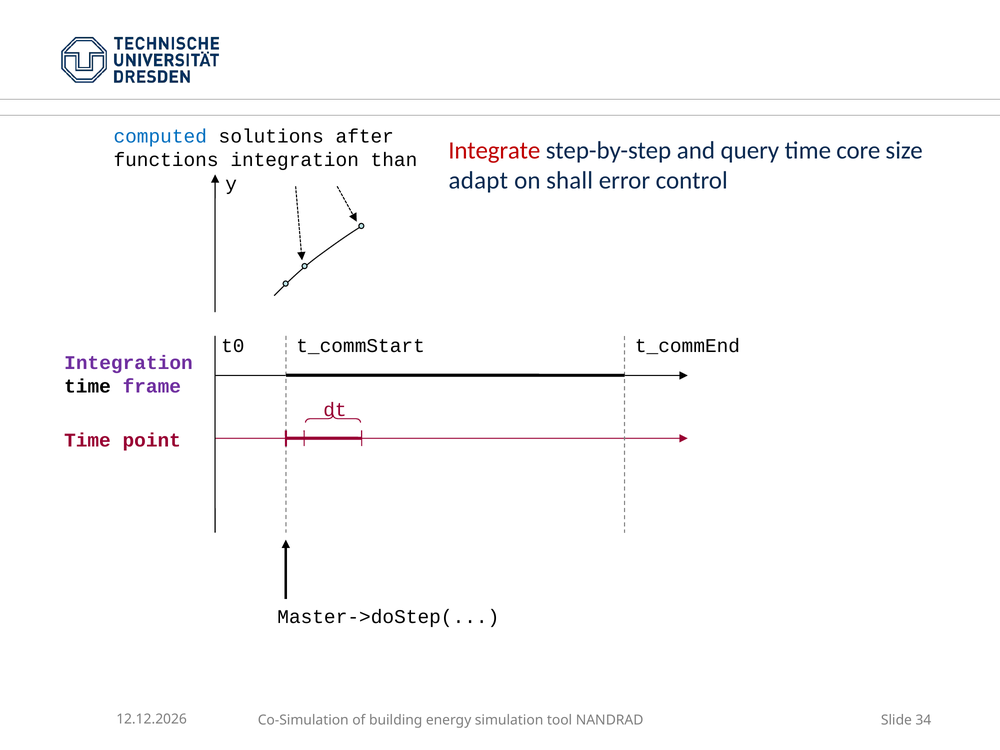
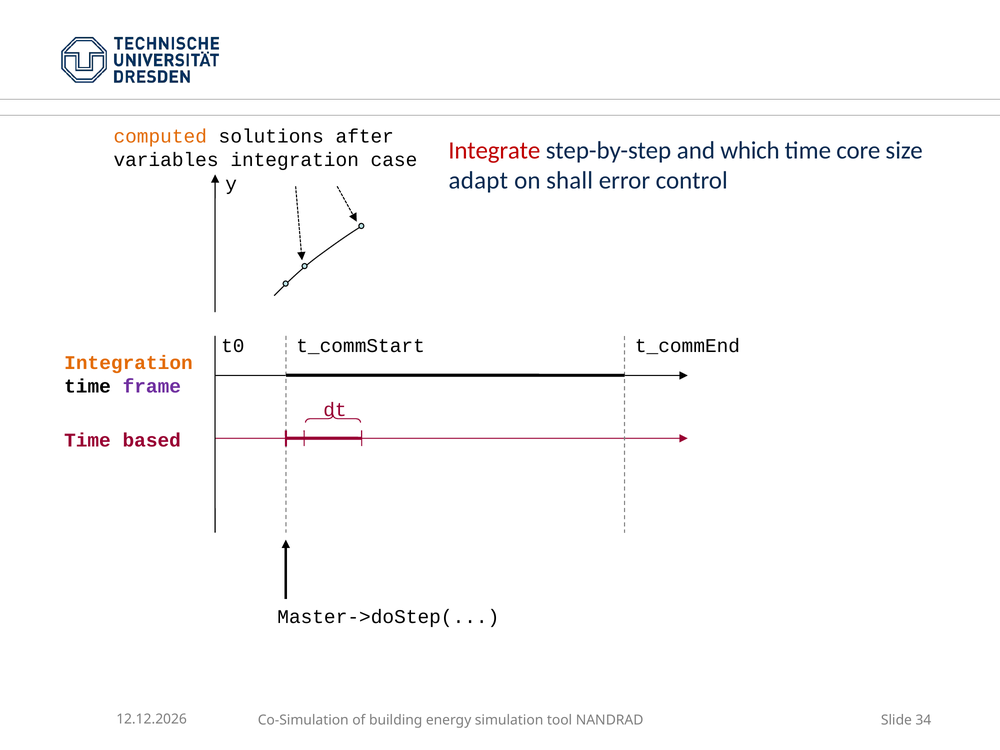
computed colour: blue -> orange
query: query -> which
functions: functions -> variables
than: than -> case
Integration at (128, 363) colour: purple -> orange
point: point -> based
